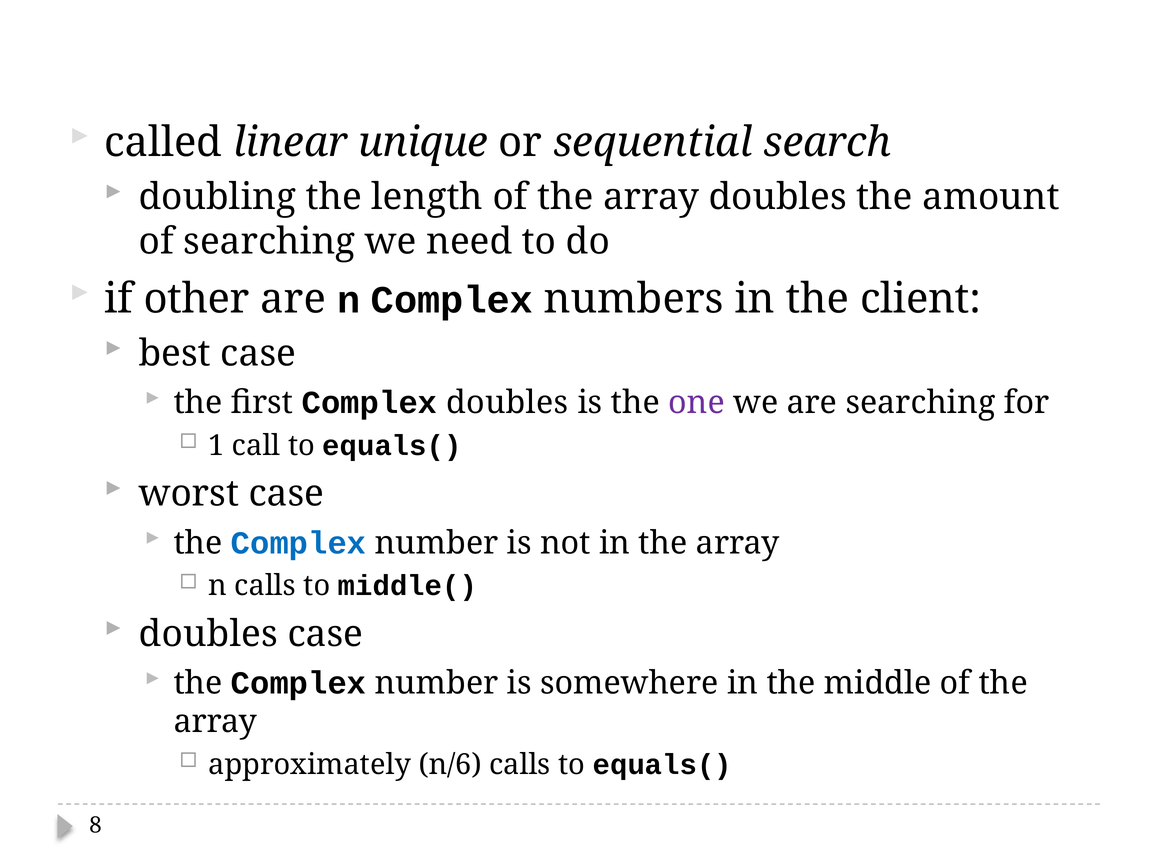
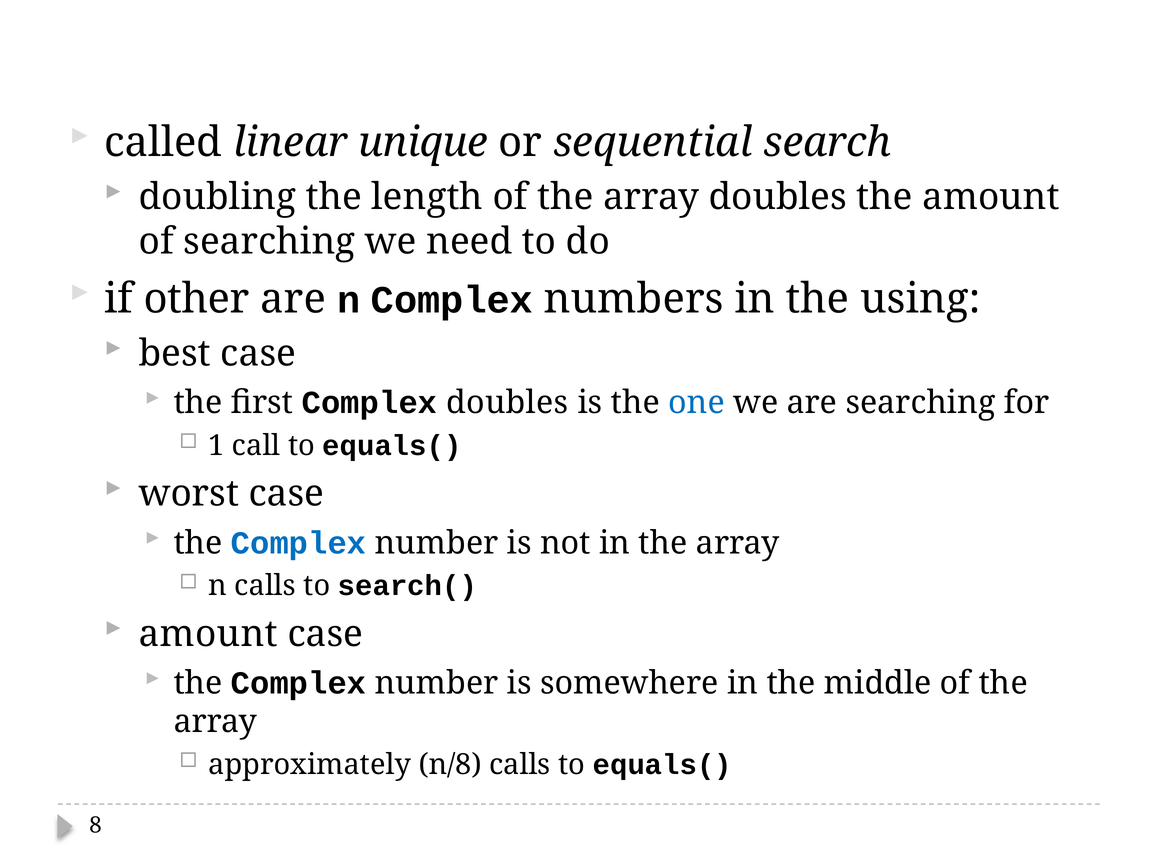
client: client -> using
one colour: purple -> blue
middle(: middle( -> search(
doubles at (208, 634): doubles -> amount
n/6: n/6 -> n/8
